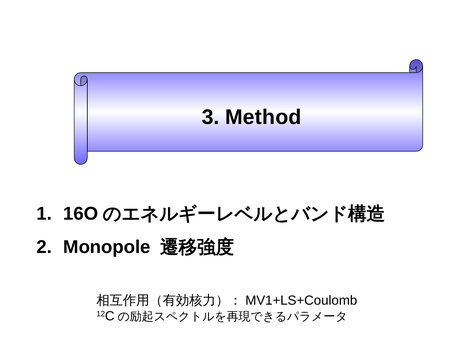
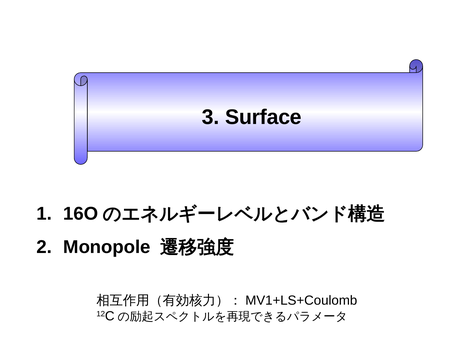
Method: Method -> Surface
